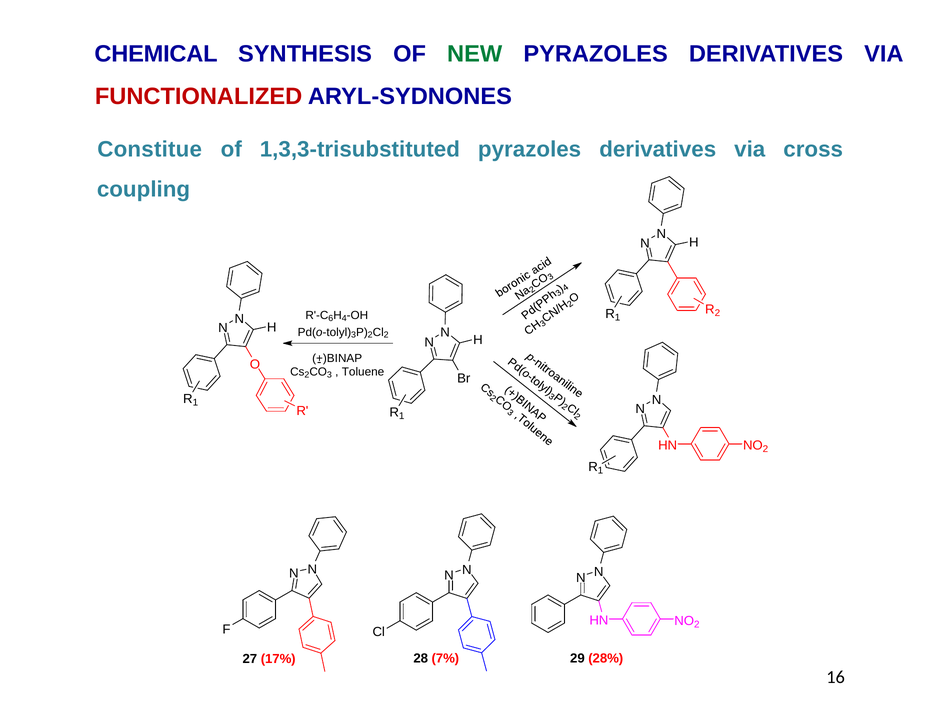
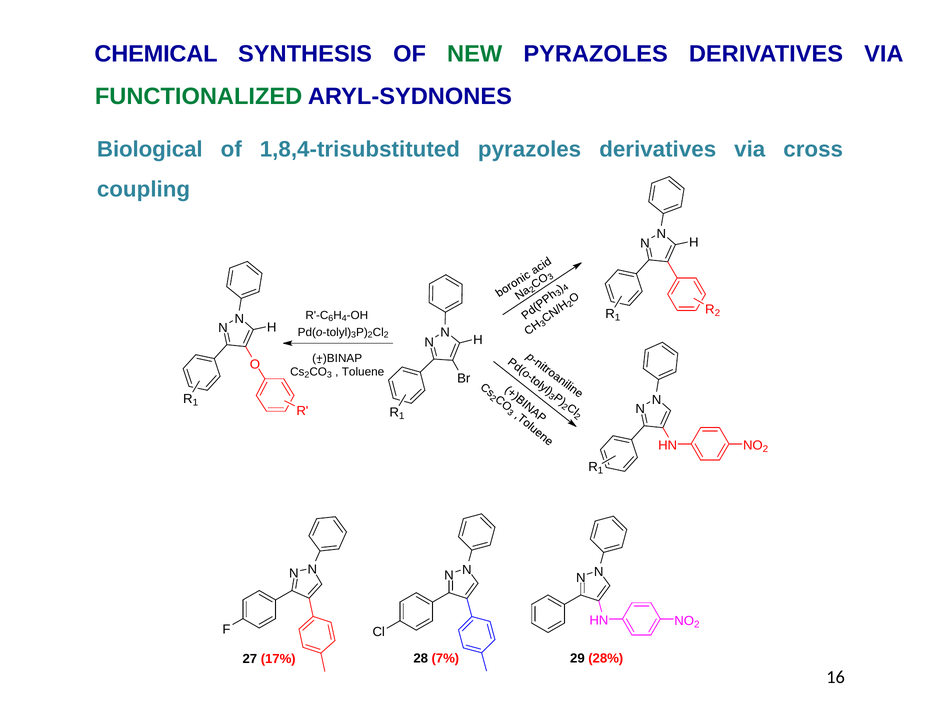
FUNCTIONALIZED colour: red -> green
Constitue: Constitue -> Biological
1,3,3-trisubstituted: 1,3,3-trisubstituted -> 1,8,4-trisubstituted
